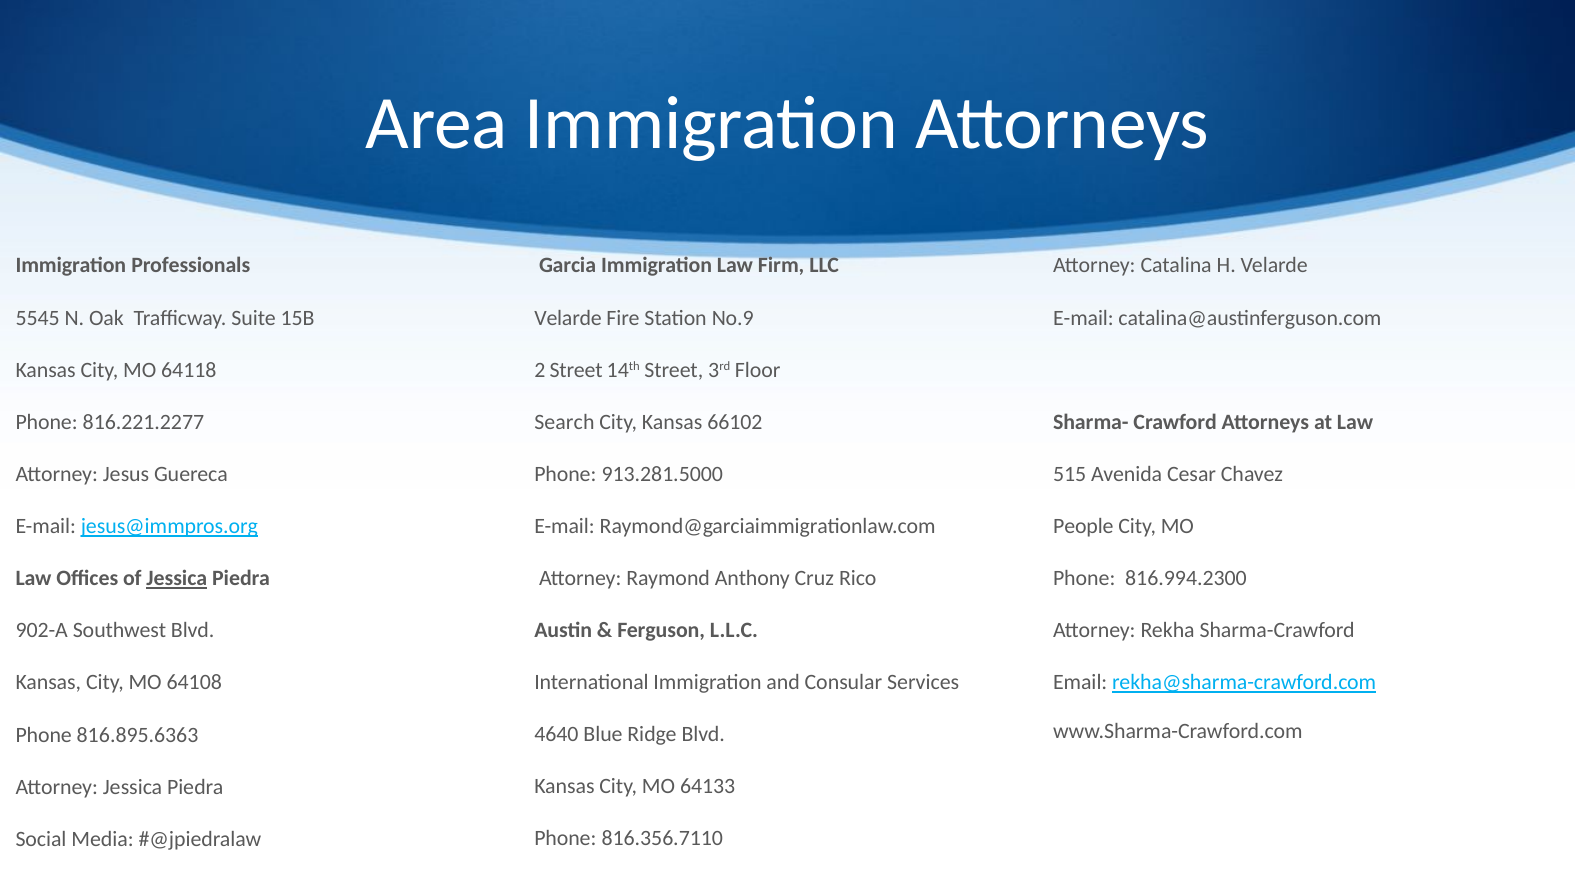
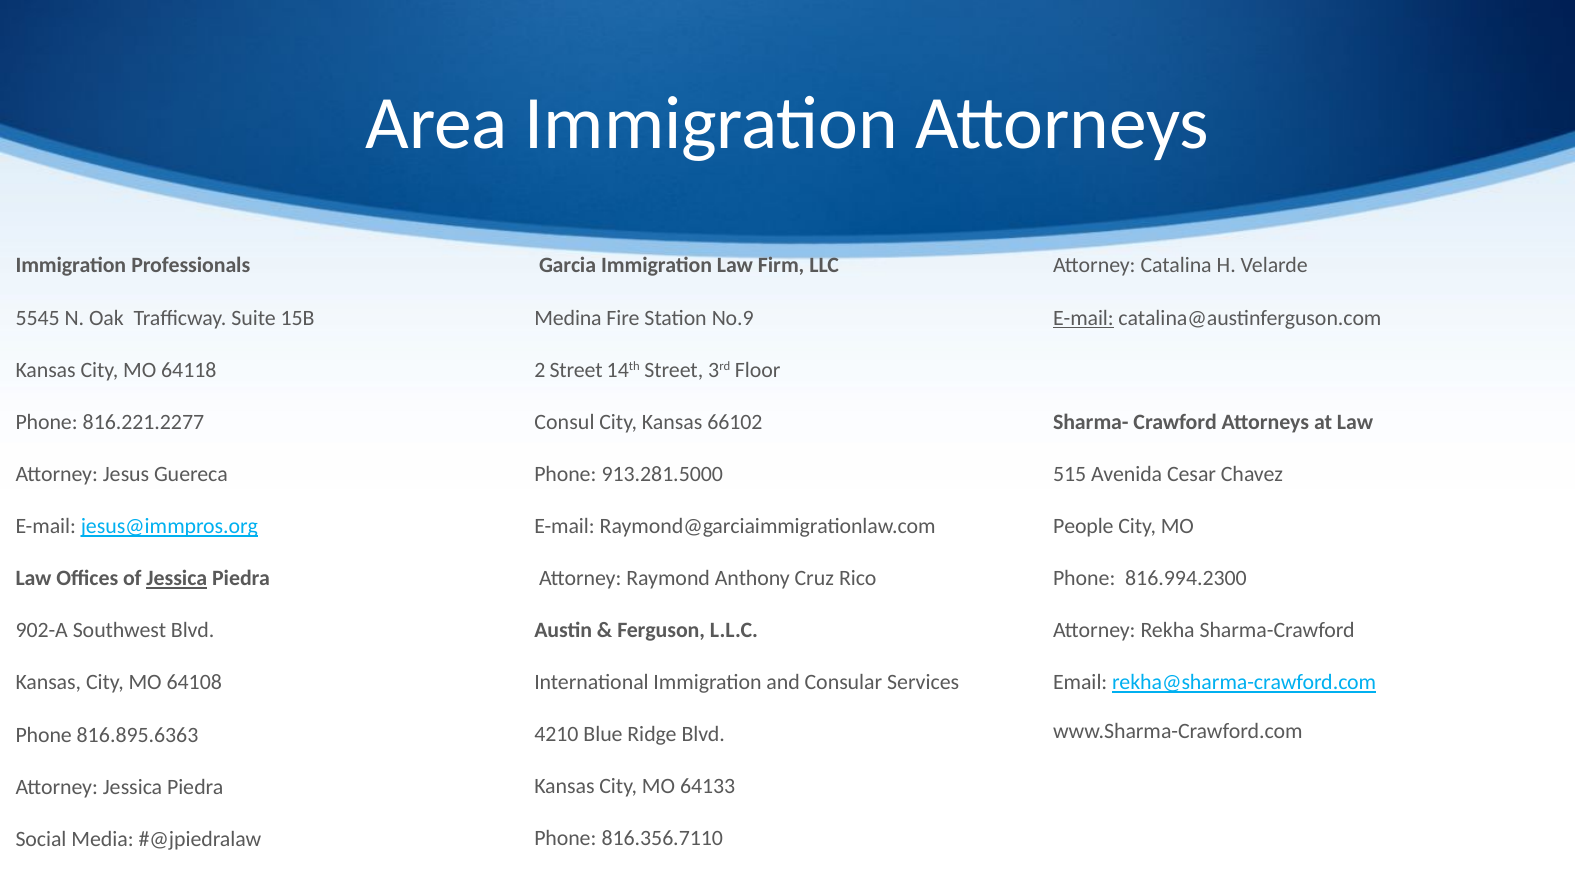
Velarde at (568, 318): Velarde -> Medina
E-mail at (1083, 318) underline: none -> present
Search: Search -> Consul
4640: 4640 -> 4210
